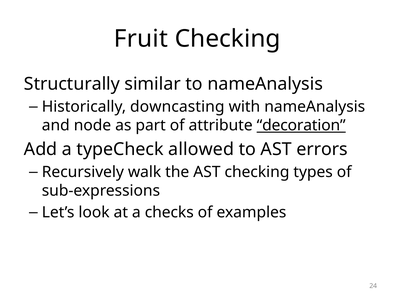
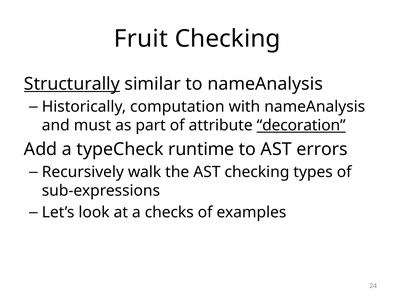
Structurally underline: none -> present
downcasting: downcasting -> computation
node: node -> must
allowed: allowed -> runtime
